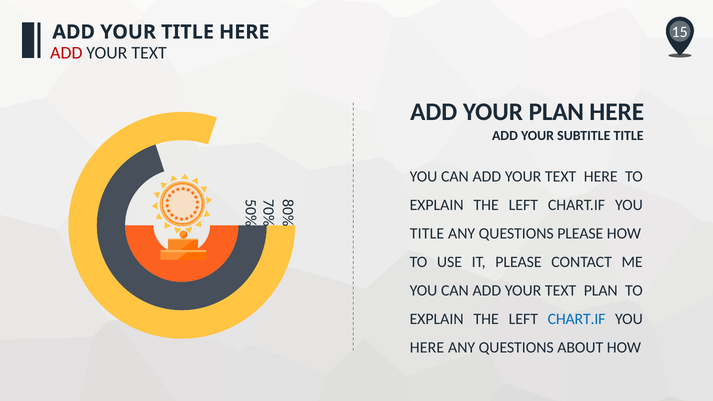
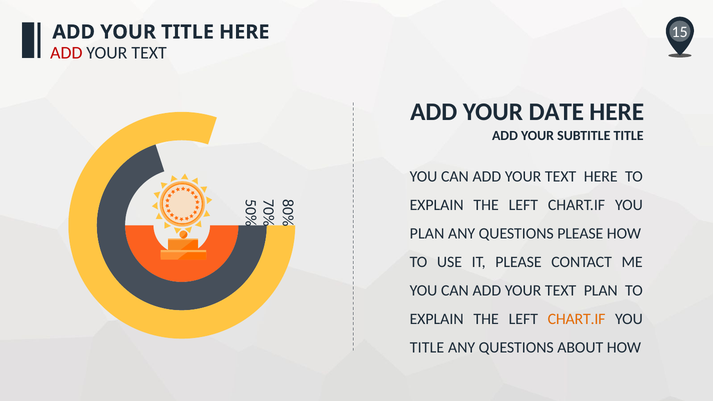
YOUR PLAN: PLAN -> DATE
TITLE at (427, 234): TITLE -> PLAN
CHART.IF at (577, 319) colour: blue -> orange
HERE at (427, 348): HERE -> TITLE
